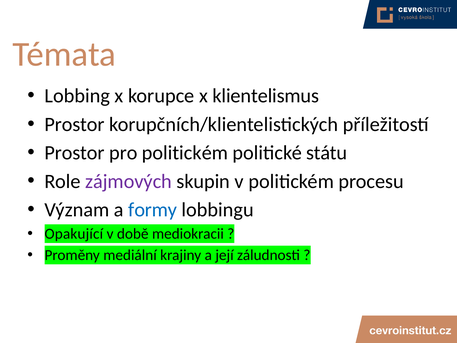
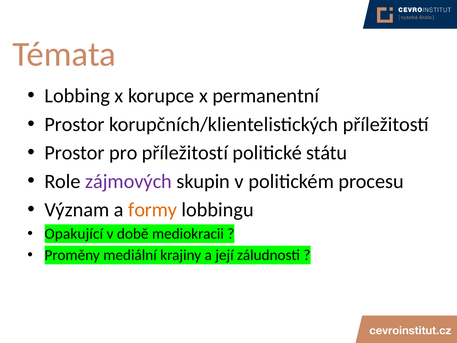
klientelismus: klientelismus -> permanentní
pro politickém: politickém -> příležitostí
formy colour: blue -> orange
